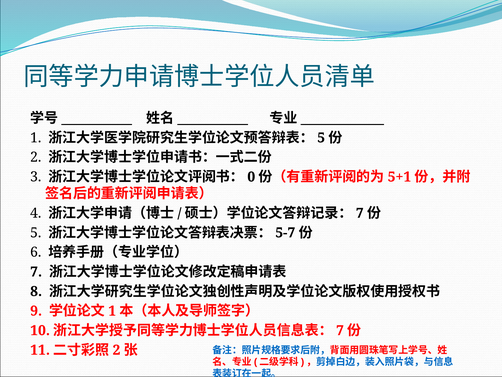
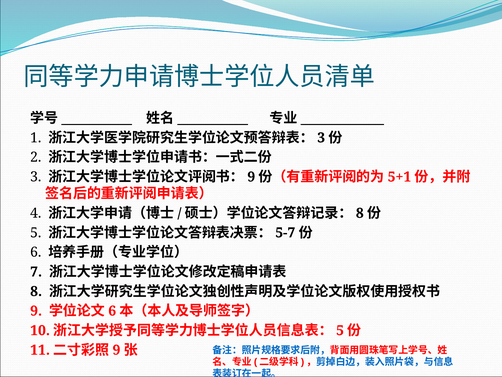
5 at (321, 138): 5 -> 3
0 at (251, 177): 0 -> 9
7 at (360, 213): 7 -> 8
1 at (112, 311): 1 -> 6
7 at (340, 330): 7 -> 5
2 at (116, 350): 2 -> 9
